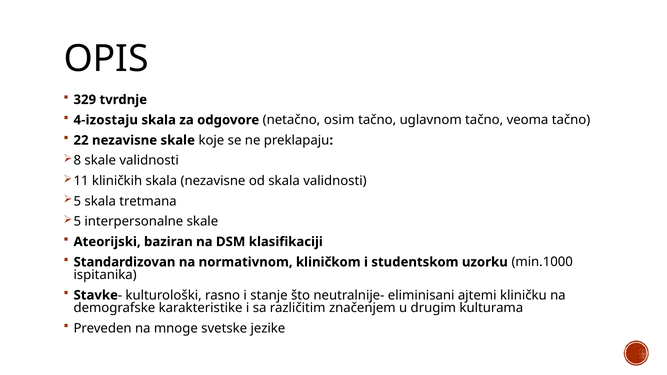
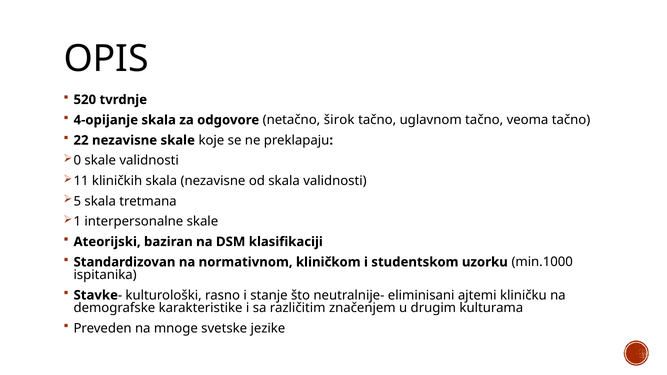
329: 329 -> 520
4-izostaju: 4-izostaju -> 4-opijanje
osim: osim -> širok
8: 8 -> 0
5 at (77, 222): 5 -> 1
